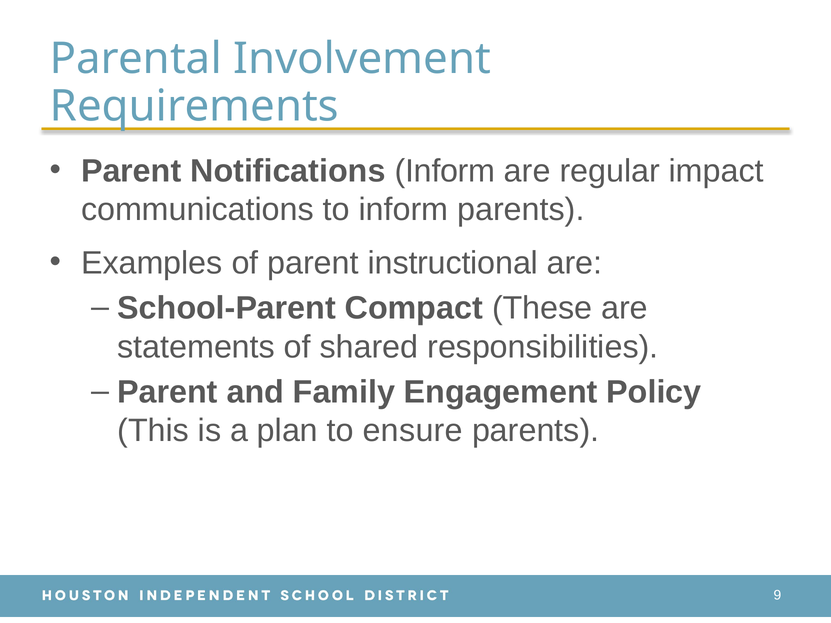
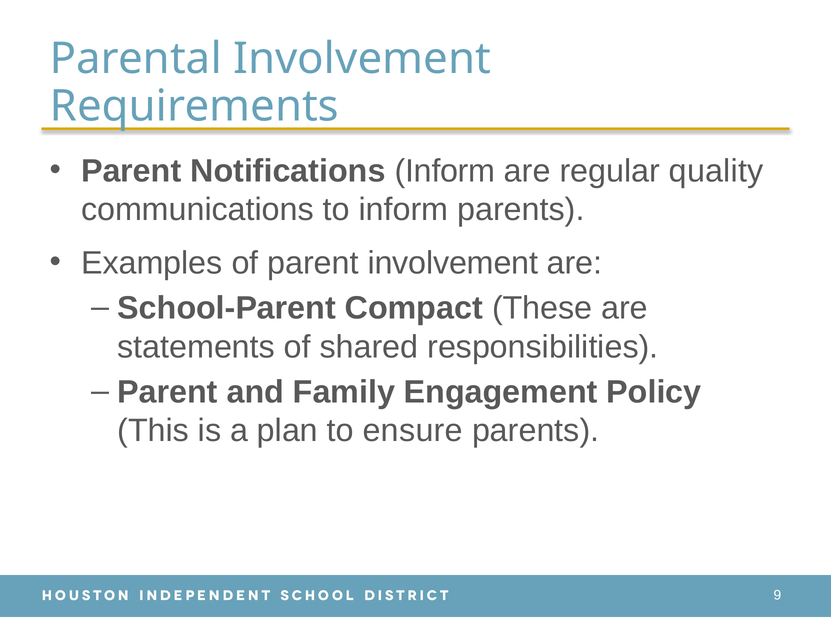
impact: impact -> quality
parent instructional: instructional -> involvement
